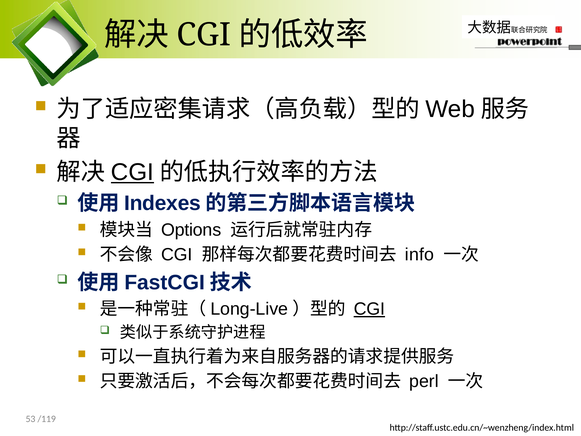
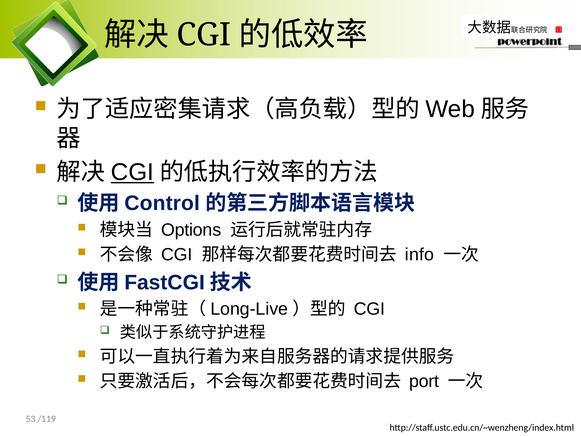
Indexes: Indexes -> Control
CGI at (369, 309) underline: present -> none
perl: perl -> port
